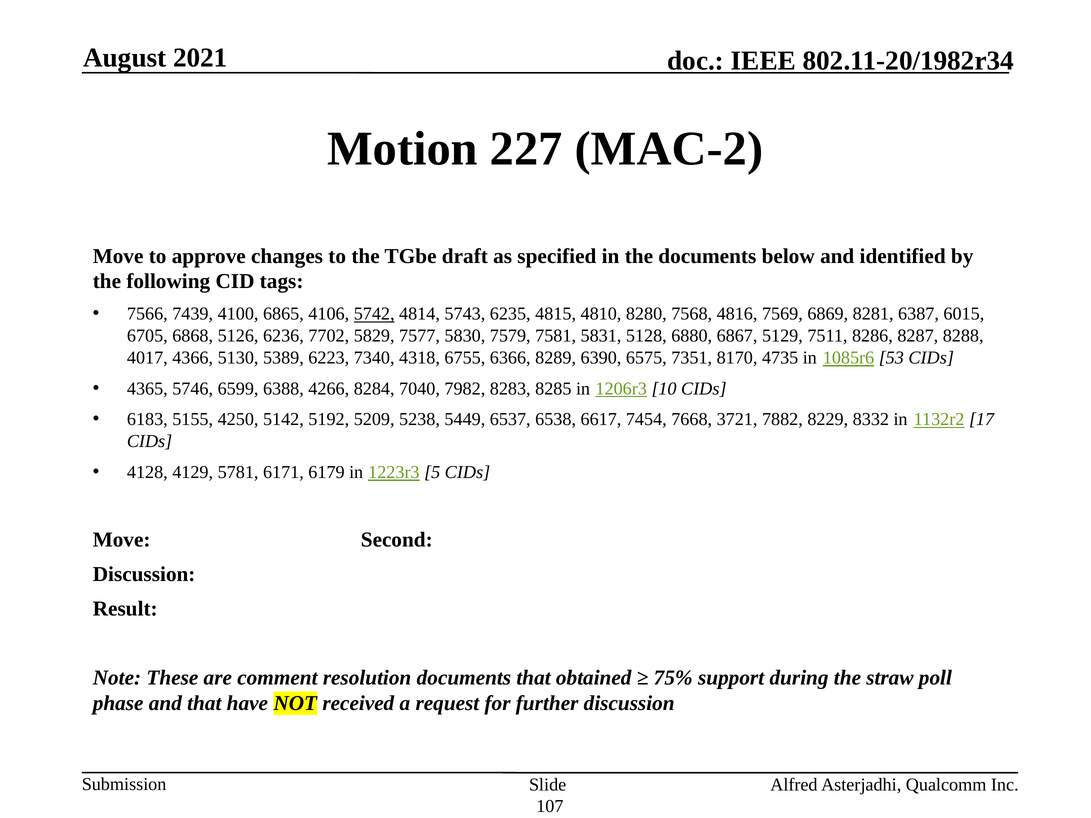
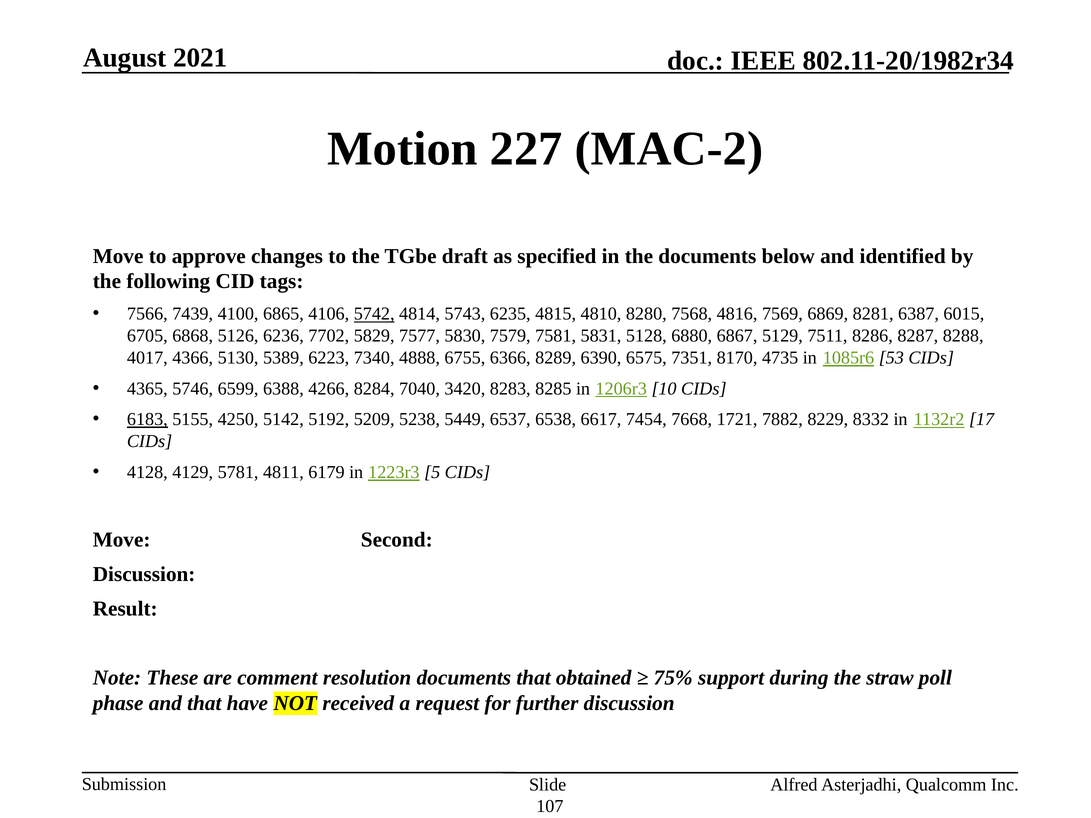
4318: 4318 -> 4888
7982: 7982 -> 3420
6183 underline: none -> present
3721: 3721 -> 1721
6171: 6171 -> 4811
